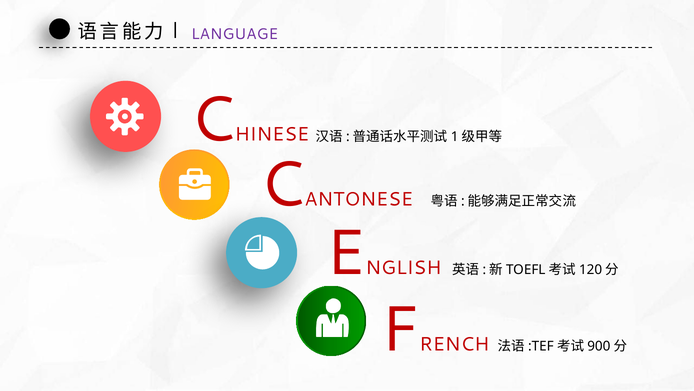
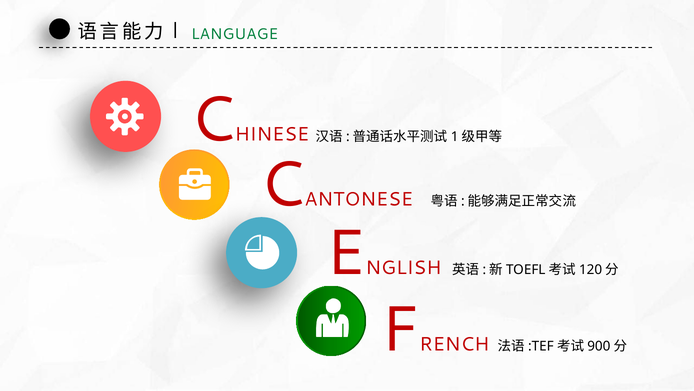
LANGUAGE colour: purple -> green
